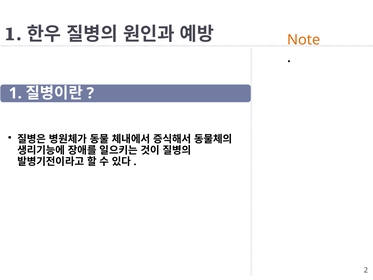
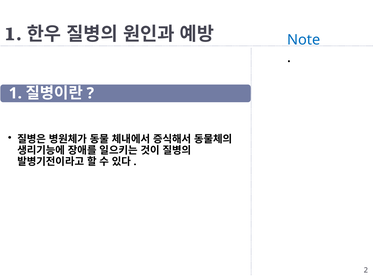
Note colour: orange -> blue
